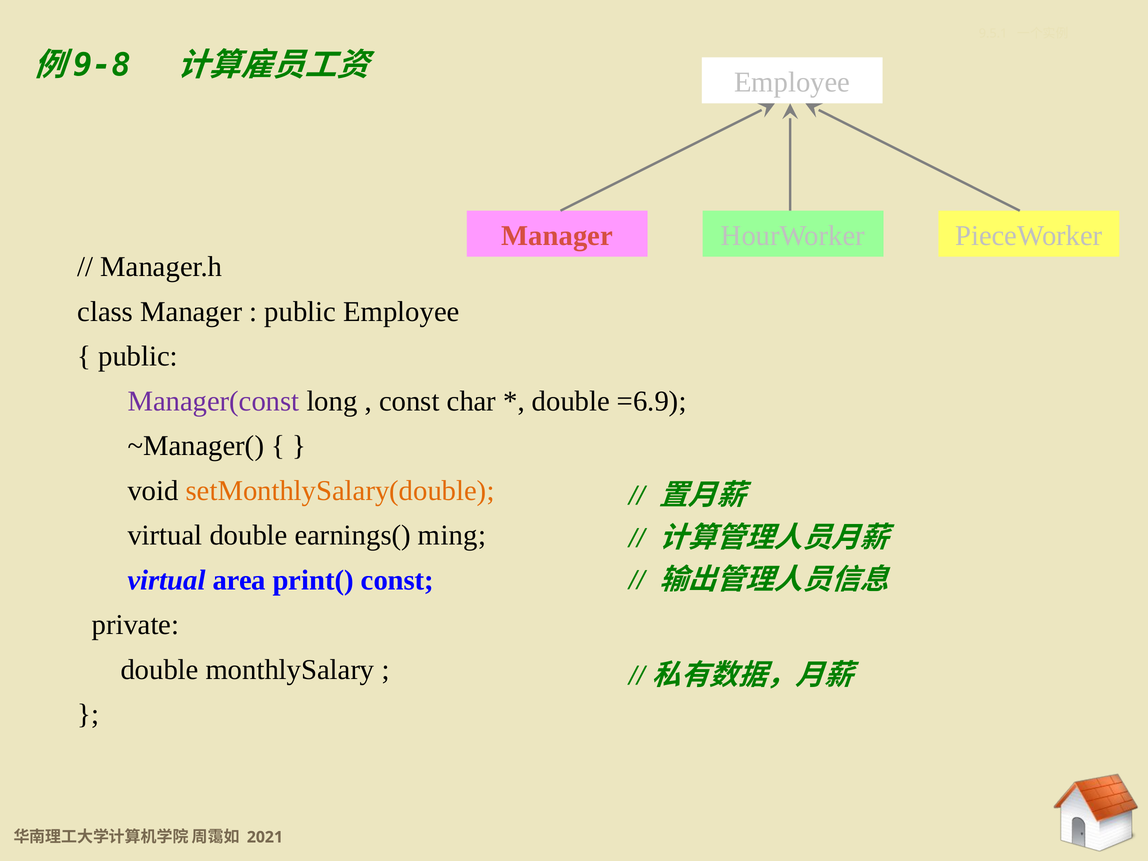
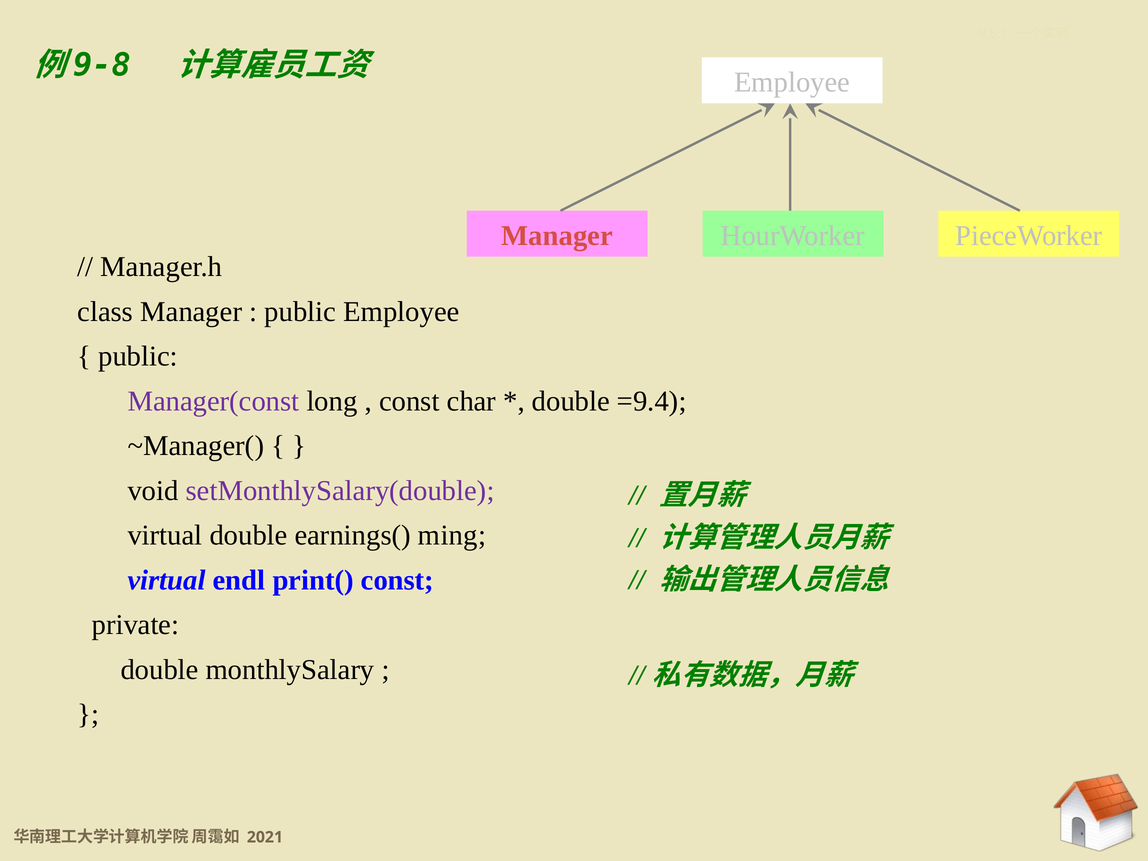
=6.9: =6.9 -> =9.4
setMonthlySalary(double colour: orange -> purple
area: area -> endl
